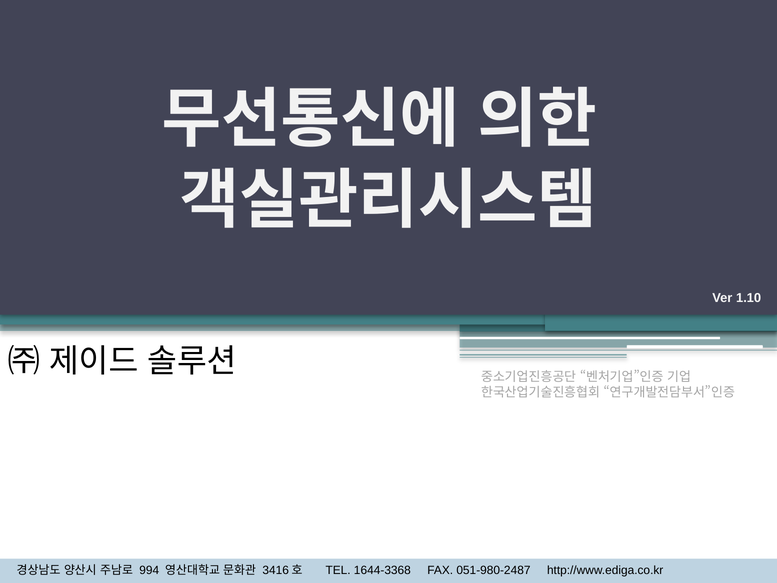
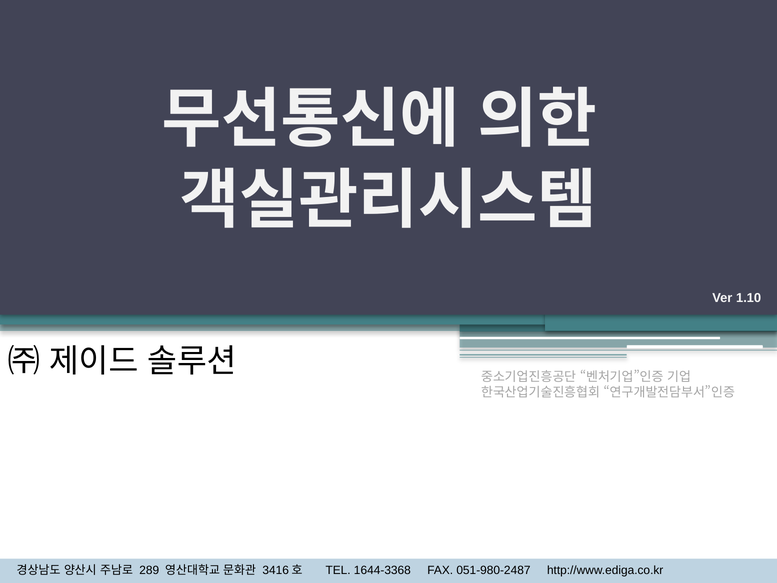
994: 994 -> 289
